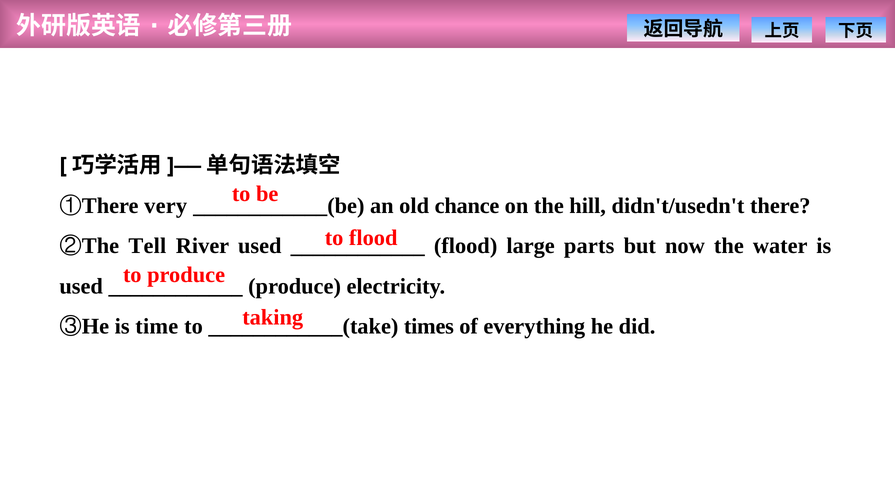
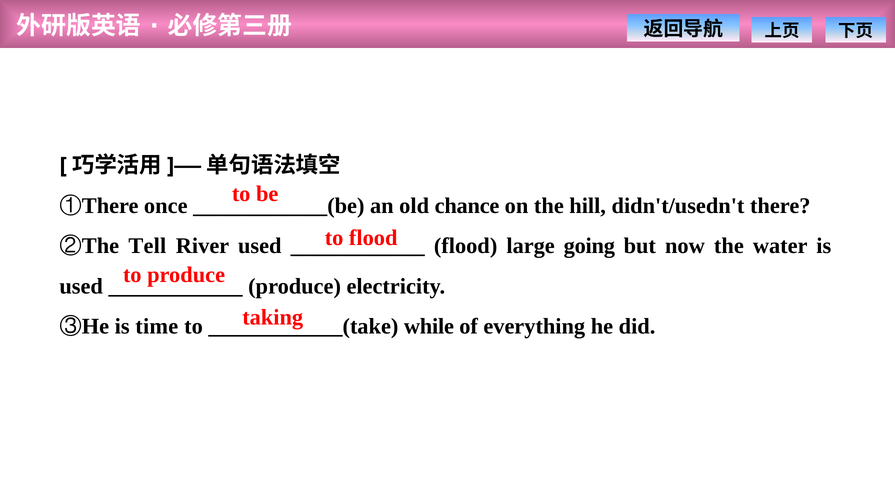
very: very -> once
parts: parts -> going
times: times -> while
